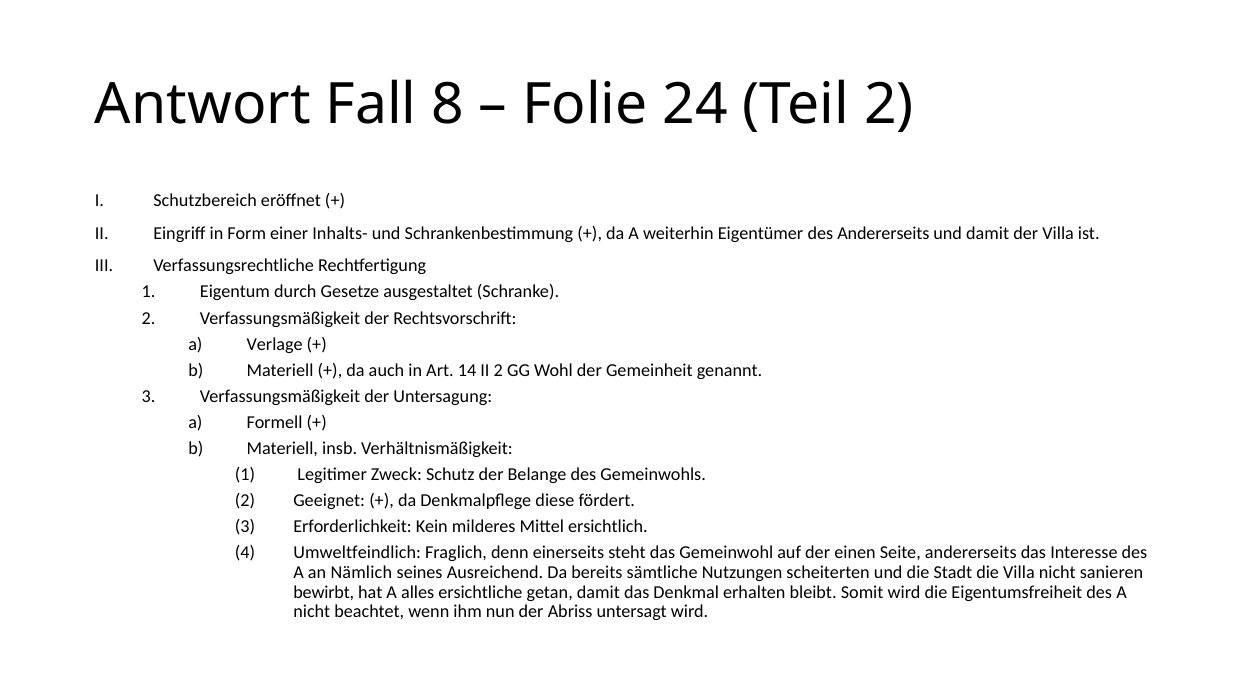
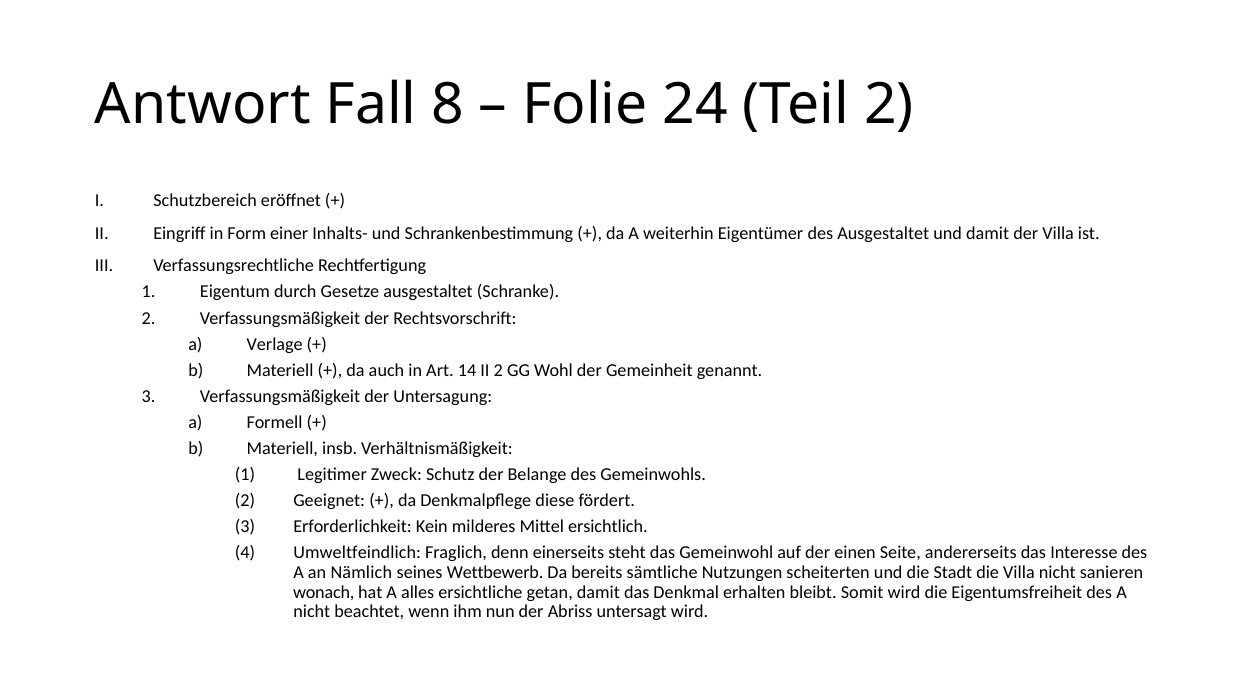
des Andererseits: Andererseits -> Ausgestaltet
Ausreichend: Ausreichend -> Wettbewerb
bewirbt: bewirbt -> wonach
